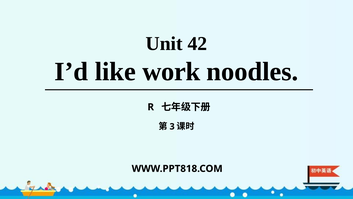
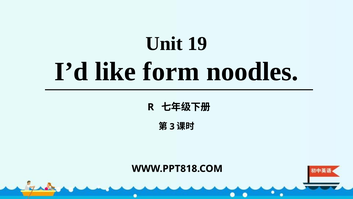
42: 42 -> 19
work: work -> form
